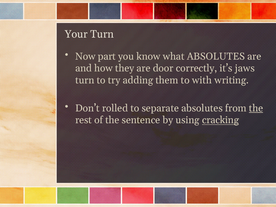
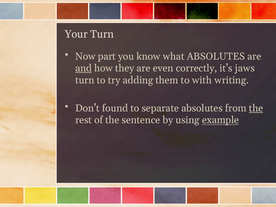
and underline: none -> present
door: door -> even
rolled: rolled -> found
cracking: cracking -> example
